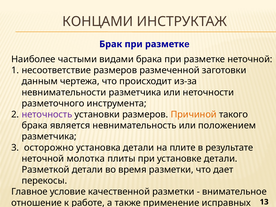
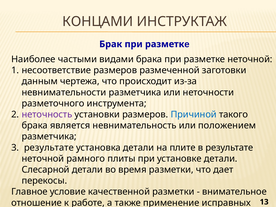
Причиной colour: orange -> blue
осторожно at (49, 148): осторожно -> результате
молотка: молотка -> рамного
Разметкой: Разметкой -> Слесарной
